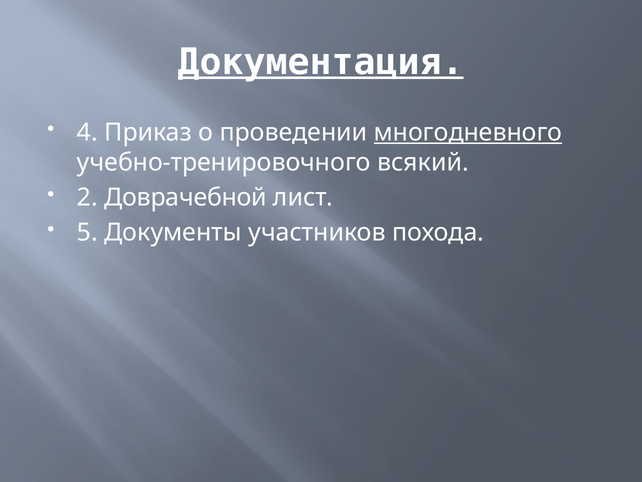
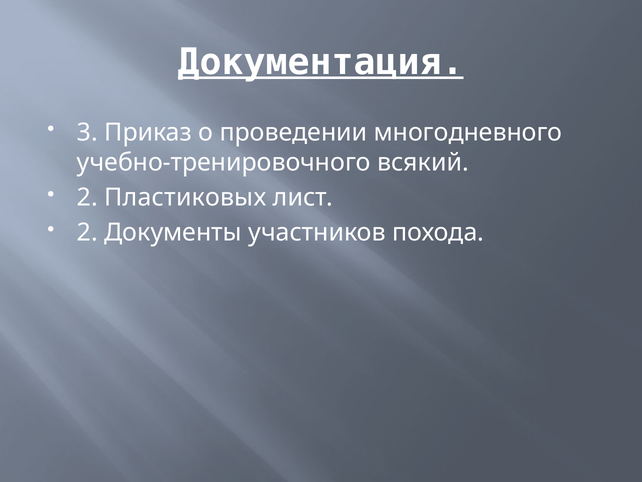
4: 4 -> 3
многодневного underline: present -> none
Доврачебной: Доврачебной -> Пластиковых
5 at (87, 232): 5 -> 2
